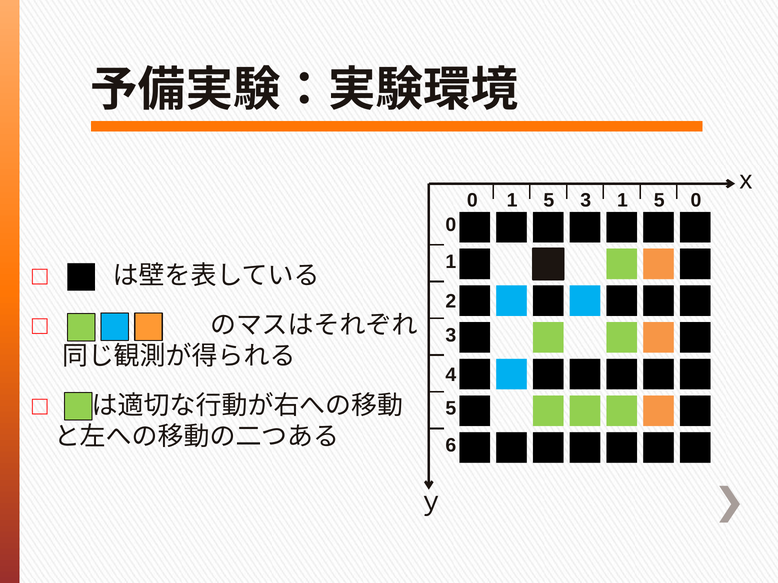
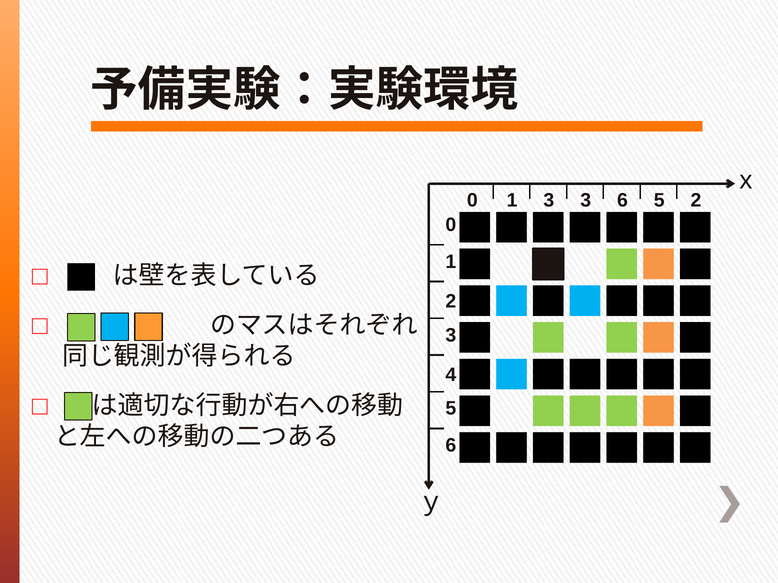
5 at (549, 201): 5 -> 3
3 1: 1 -> 6
5 0: 0 -> 2
